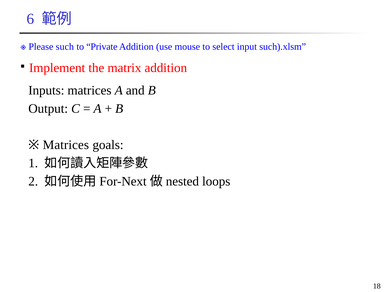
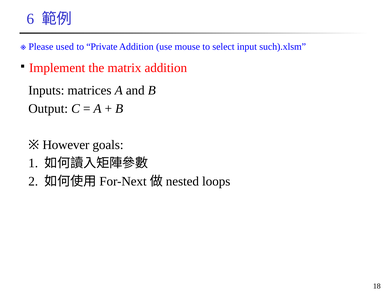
such: such -> used
Matrices at (66, 145): Matrices -> However
